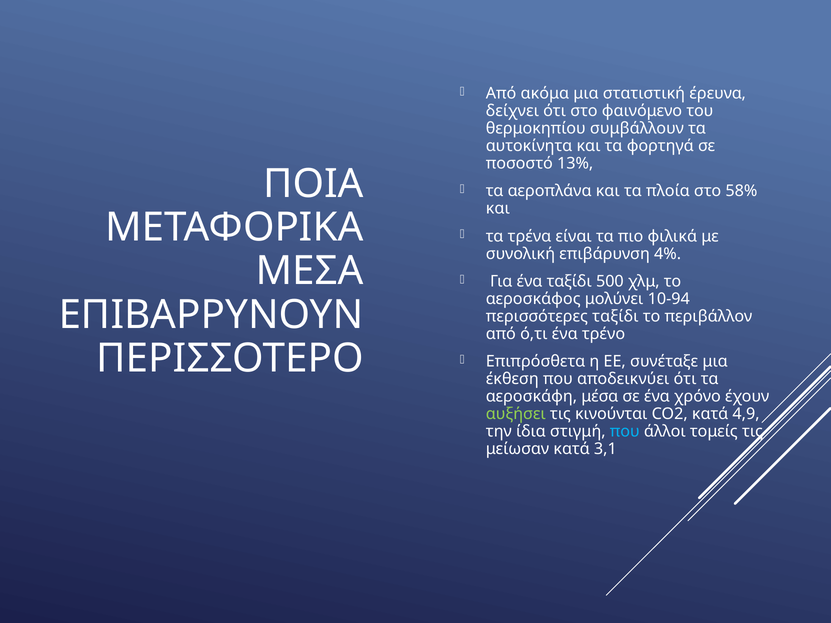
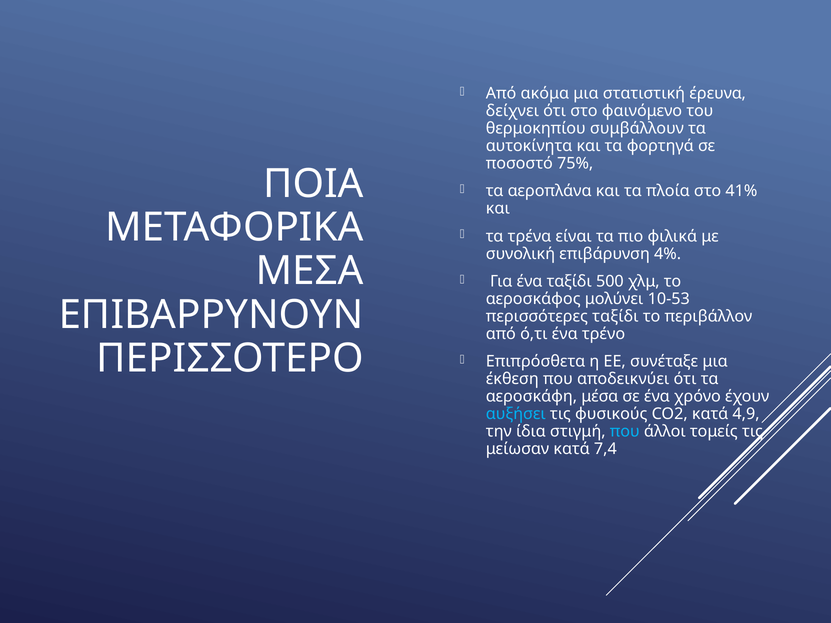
13%: 13% -> 75%
58%: 58% -> 41%
10-94: 10-94 -> 10-53
αυξήσει colour: light green -> light blue
κινούνται: κινούνται -> φυσικούς
3,1: 3,1 -> 7,4
